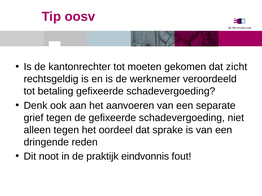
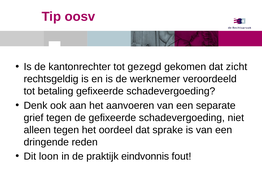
moeten: moeten -> gezegd
noot: noot -> loon
